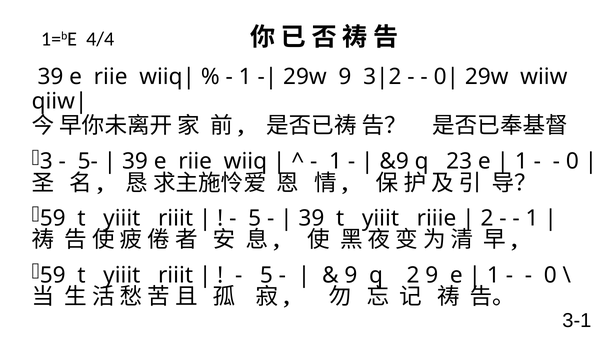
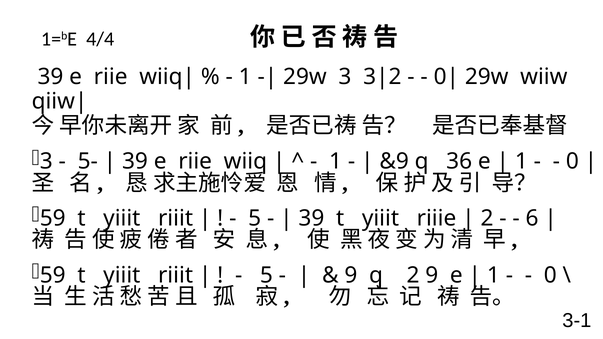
29w 9: 9 -> 3
23: 23 -> 36
1 at (532, 218): 1 -> 6
